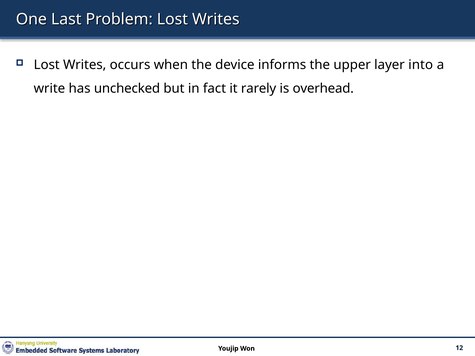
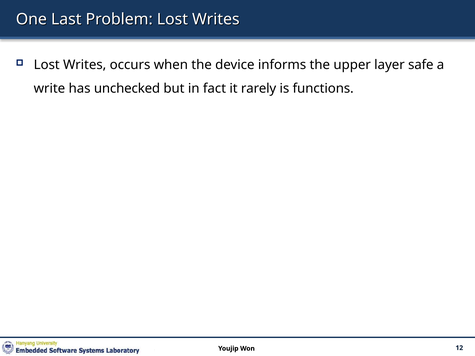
into: into -> safe
overhead: overhead -> functions
